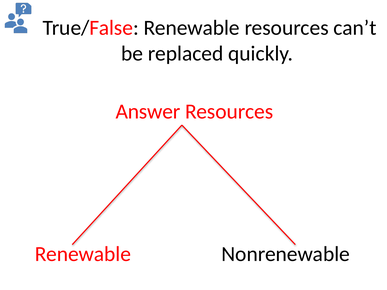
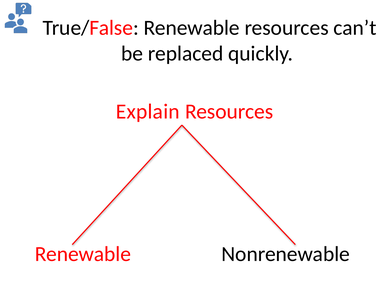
Answer: Answer -> Explain
